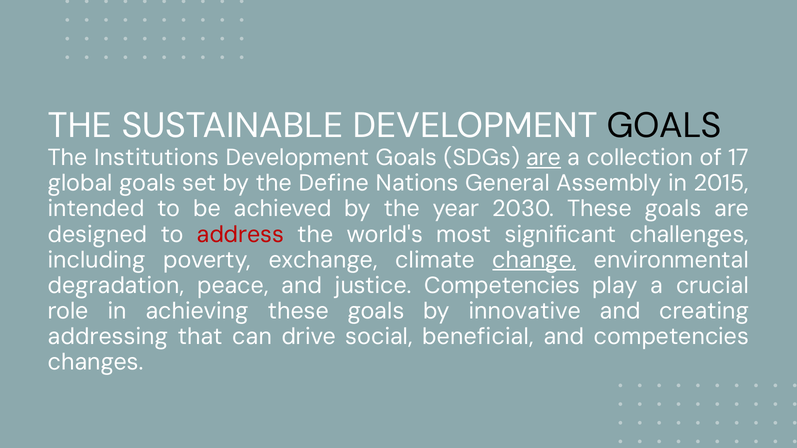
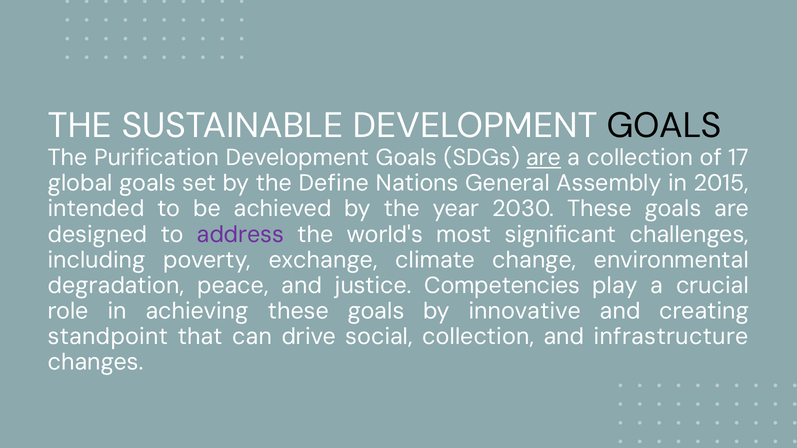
Institutions: Institutions -> Purification
address colour: red -> purple
change underline: present -> none
addressing: addressing -> standpoint
social beneficial: beneficial -> collection
and competencies: competencies -> infrastructure
